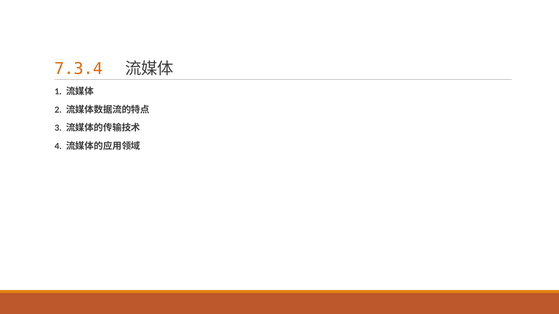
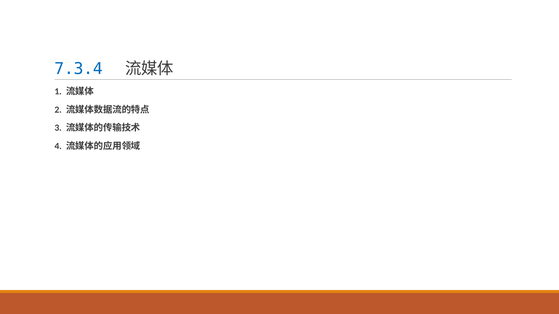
7.3.4 colour: orange -> blue
